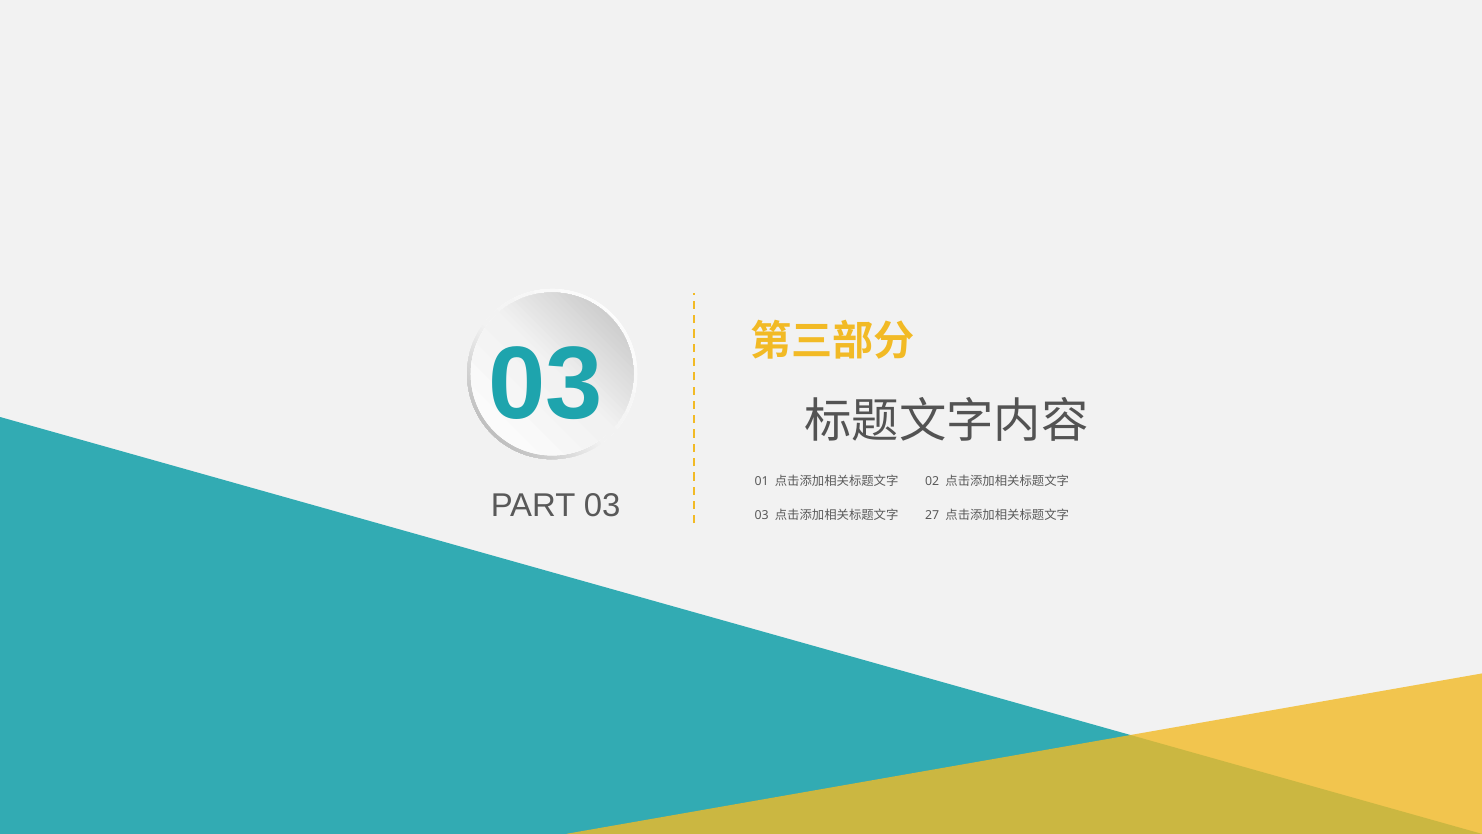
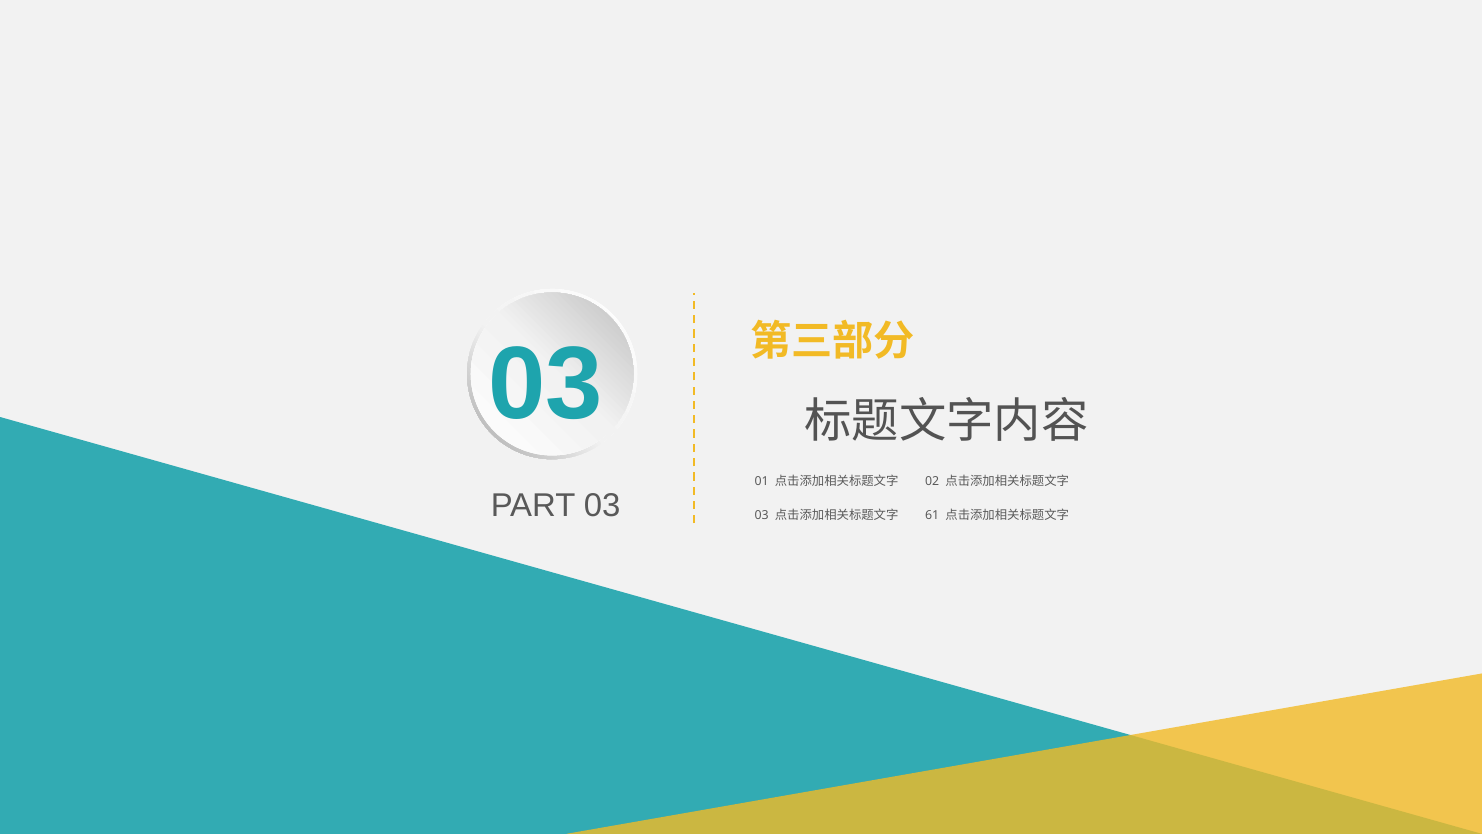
27: 27 -> 61
